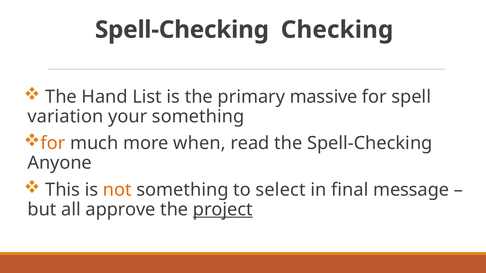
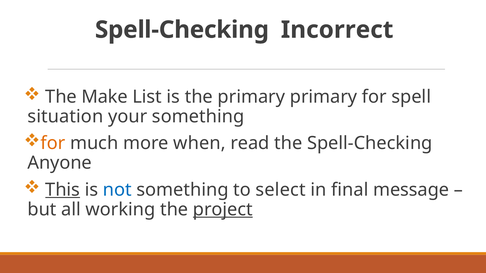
Checking: Checking -> Incorrect
Hand: Hand -> Make
primary massive: massive -> primary
variation: variation -> situation
This underline: none -> present
not colour: orange -> blue
approve: approve -> working
